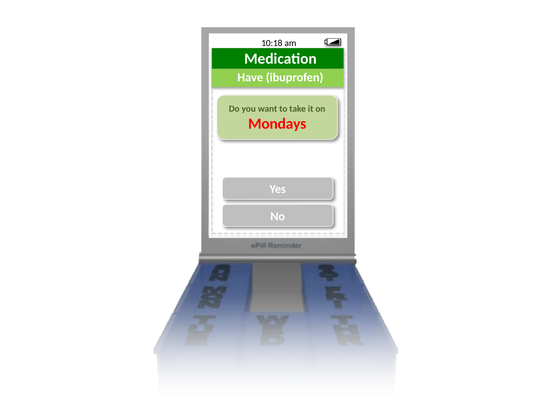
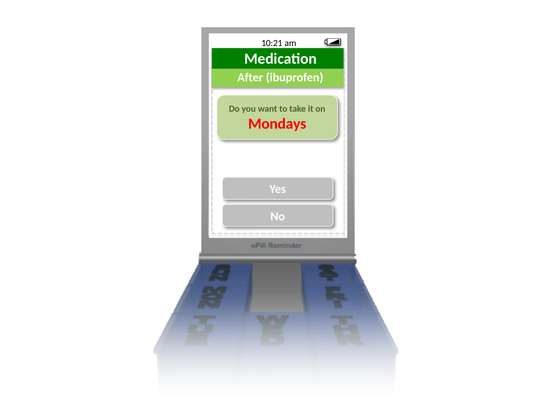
10:18: 10:18 -> 10:21
Have: Have -> After
